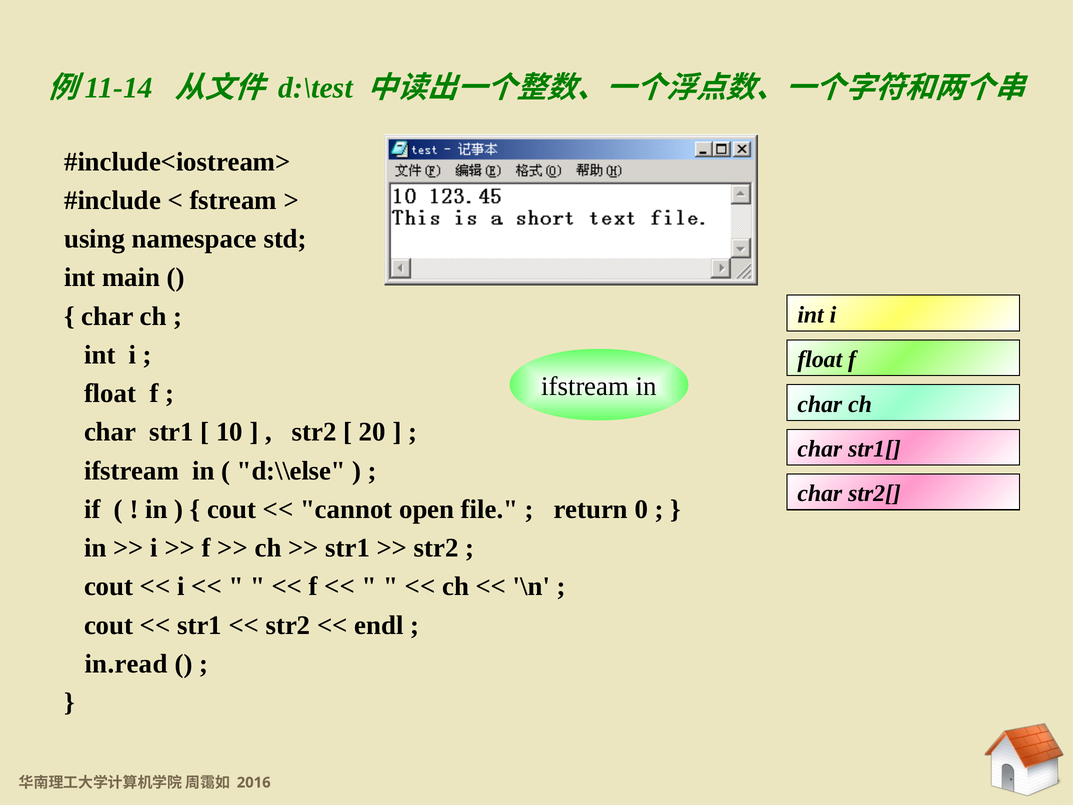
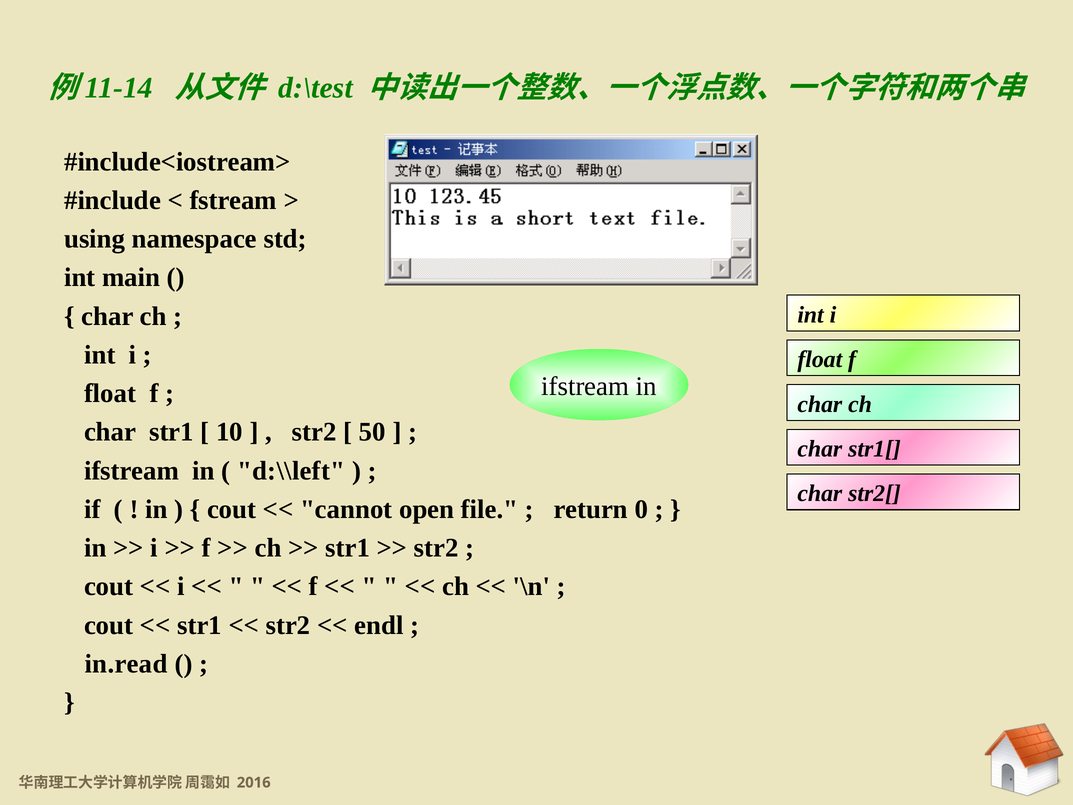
20: 20 -> 50
d:\\else: d:\\else -> d:\\left
